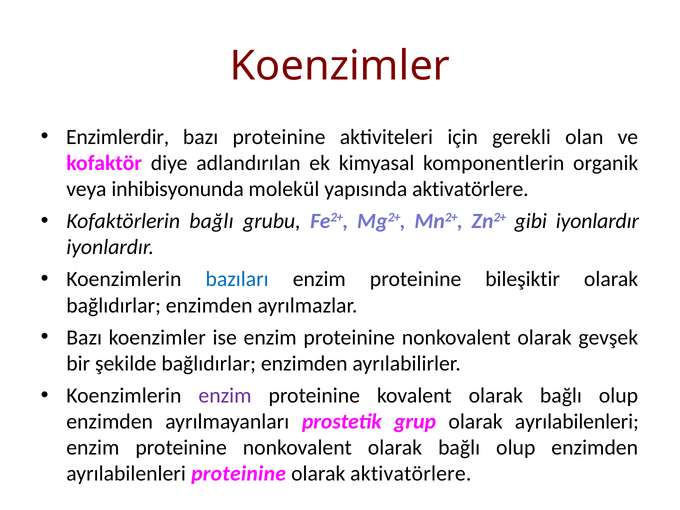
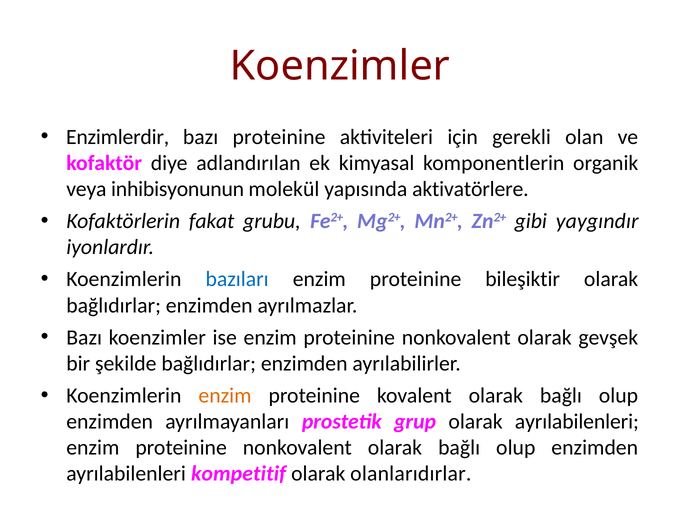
inhibisyonunda: inhibisyonunda -> inhibisyonunun
Kofaktörlerin bağlı: bağlı -> fakat
gibi iyonlardır: iyonlardır -> yaygındır
enzim at (225, 396) colour: purple -> orange
ayrılabilenleri proteinine: proteinine -> kompetitif
olarak aktivatörlere: aktivatörlere -> olanlarıdırlar
